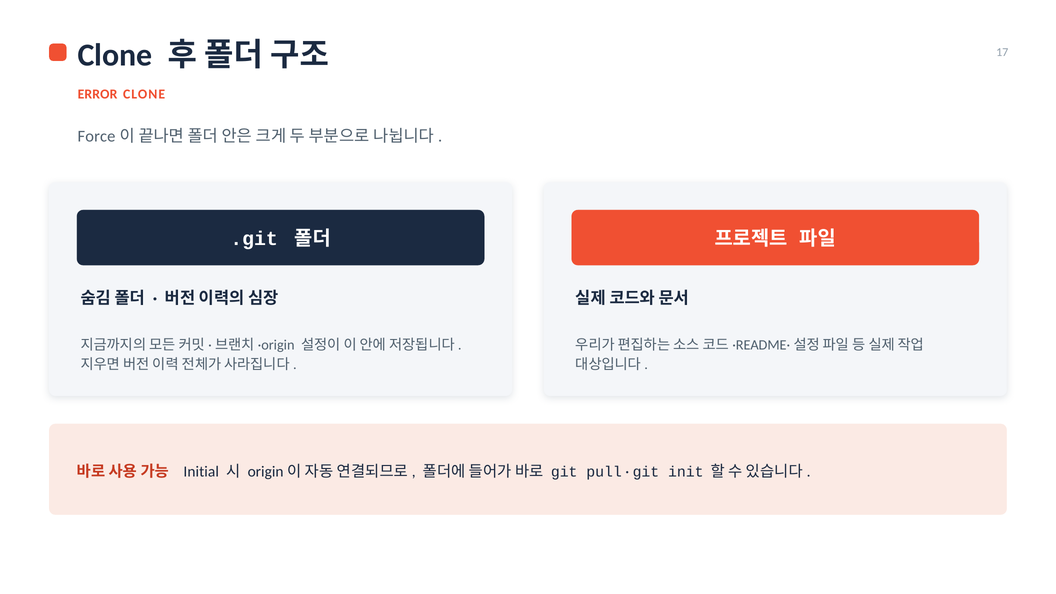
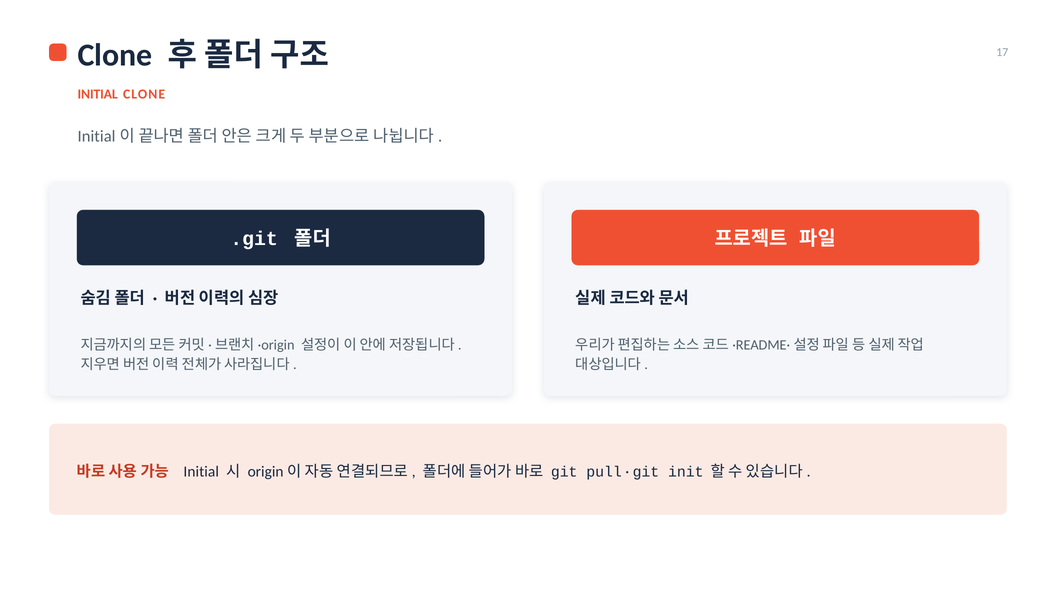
ERROR at (98, 94): ERROR -> INITIAL
Force at (96, 136): Force -> Initial
